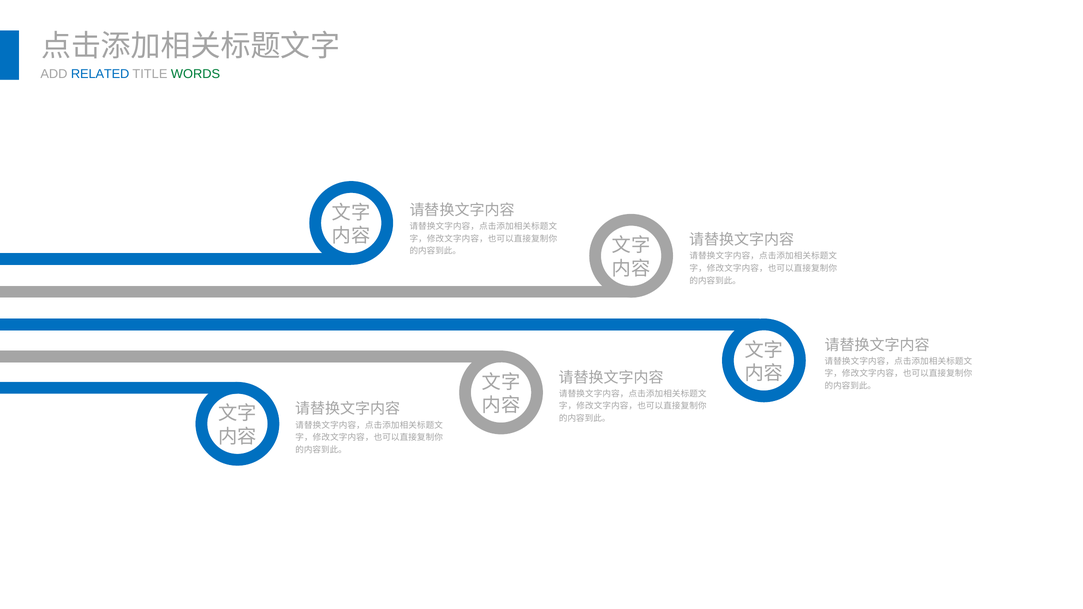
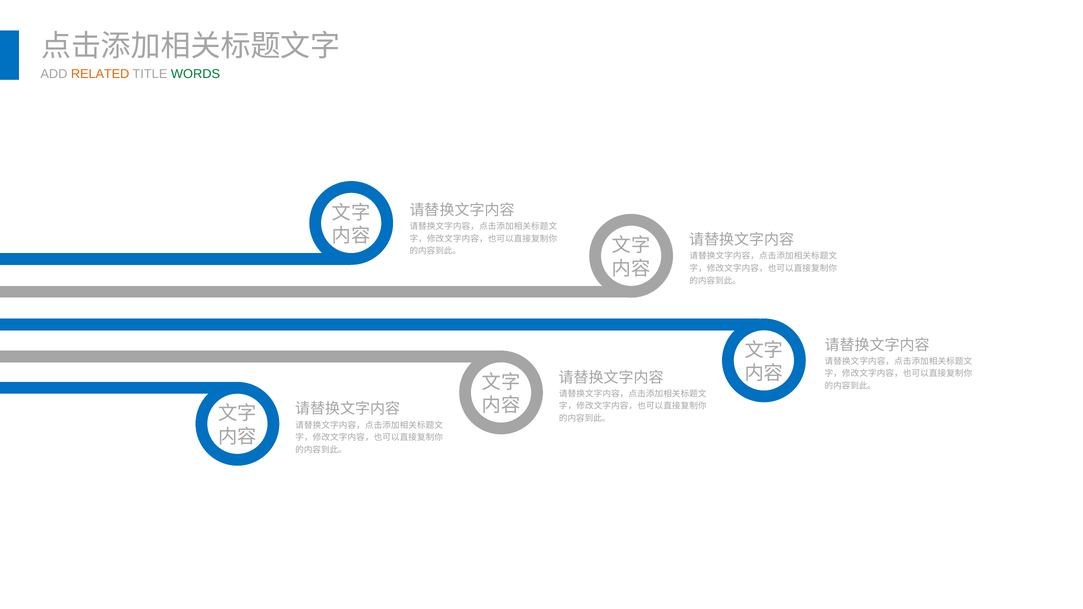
RELATED colour: blue -> orange
